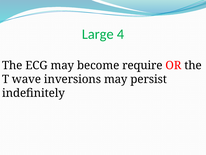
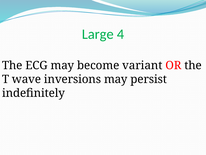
require: require -> variant
